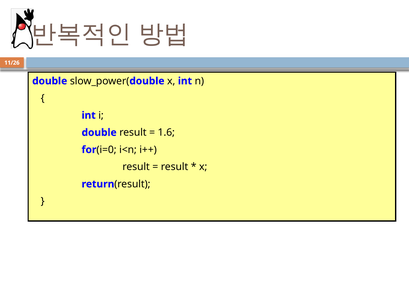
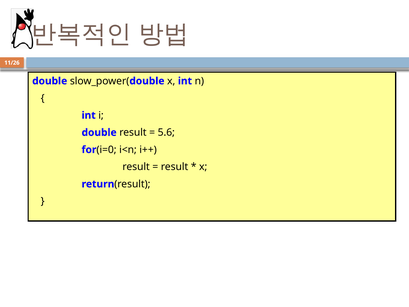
1.6: 1.6 -> 5.6
